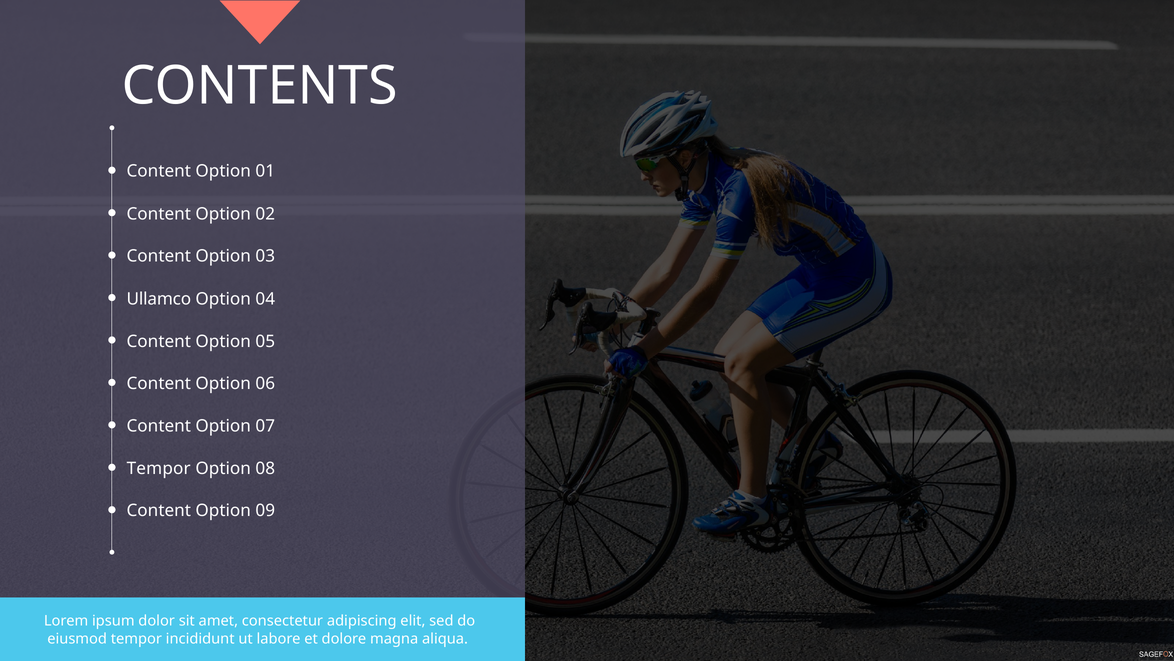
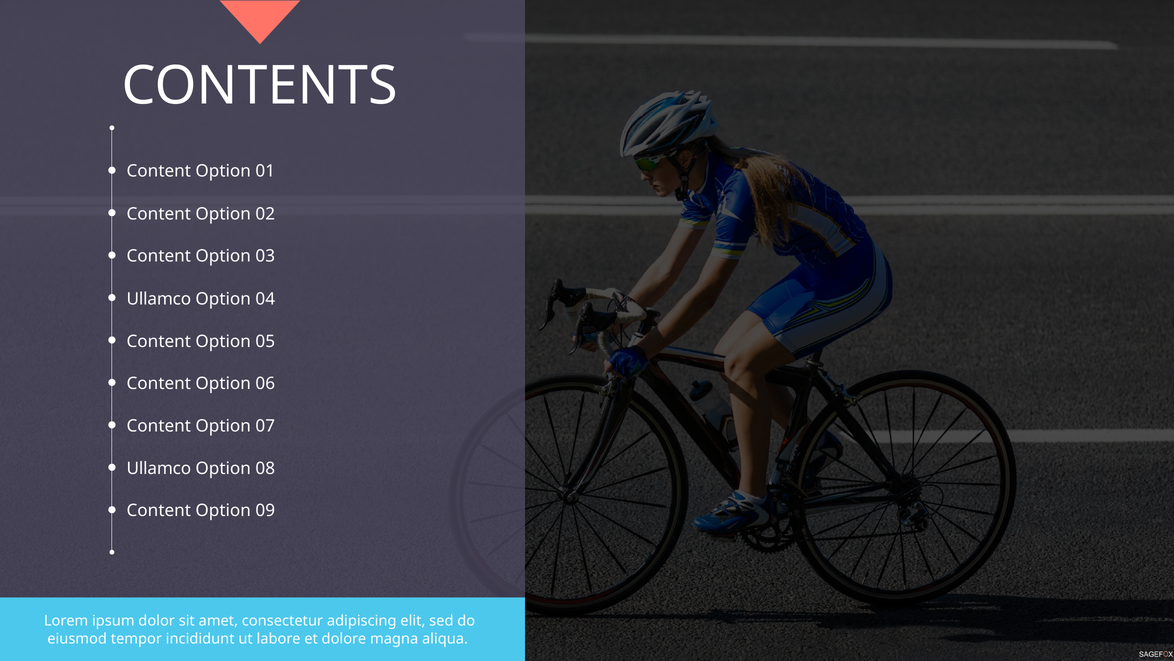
Tempor at (159, 468): Tempor -> Ullamco
